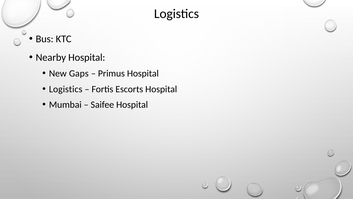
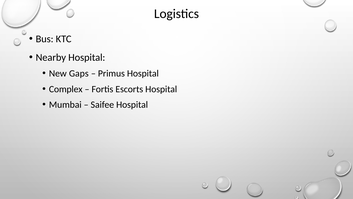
Logistics at (66, 89): Logistics -> Complex
